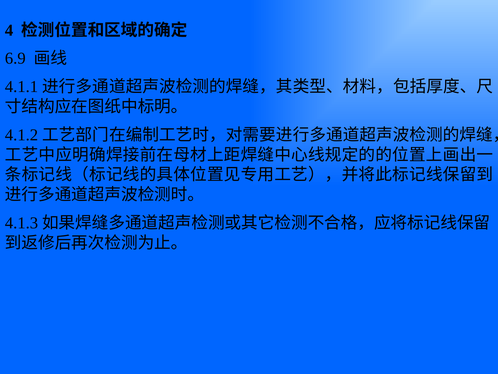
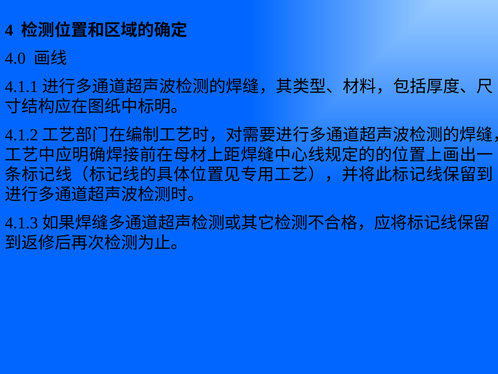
6.9: 6.9 -> 4.0
